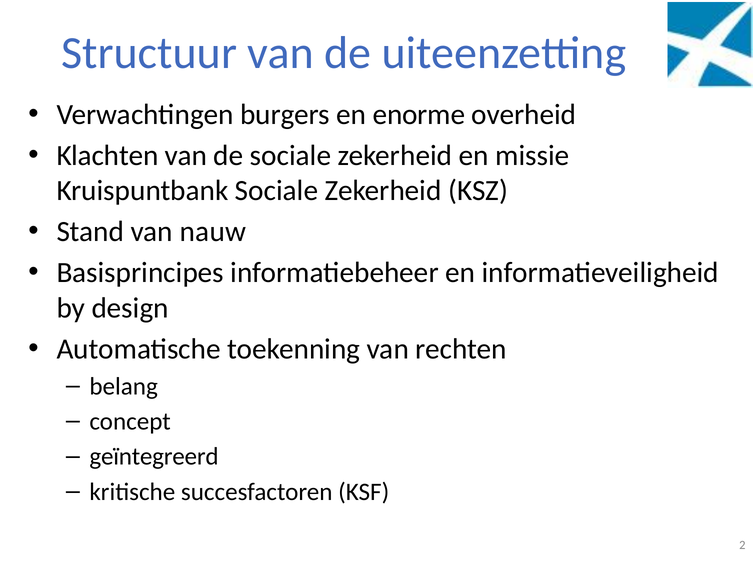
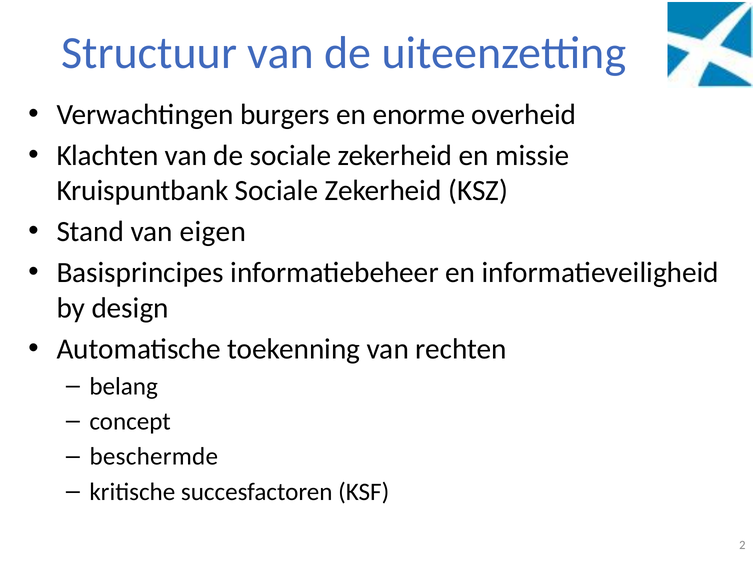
nauw: nauw -> eigen
geïntegreerd: geïntegreerd -> beschermde
